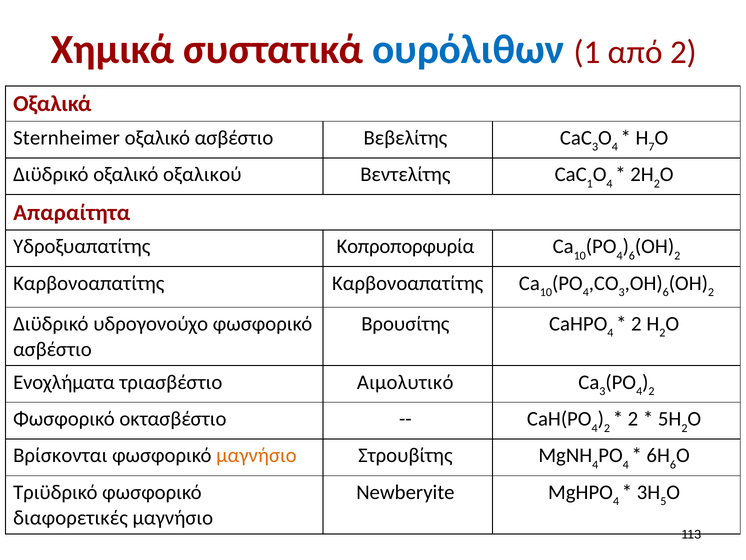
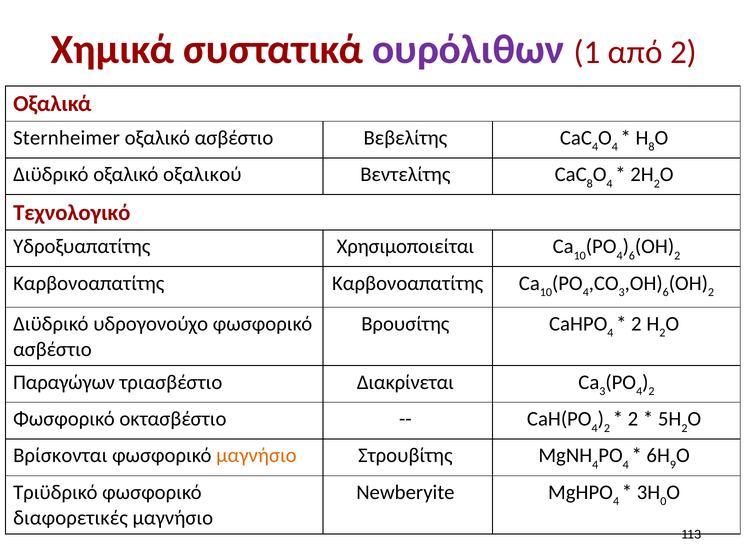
ουρόλιθων colour: blue -> purple
3 at (595, 147): 3 -> 4
7 at (652, 147): 7 -> 8
1 at (590, 184): 1 -> 8
Απαραίτητα: Απαραίτητα -> Τεχνολογικό
Κοπροπορφυρία: Κοπροπορφυρία -> Χρησιμοποιείται
Ενοχλήματα: Ενοχλήματα -> Παραγώγων
Αιμολυτικό: Αιμολυτικό -> Διακρίνεται
6 at (673, 464): 6 -> 9
5: 5 -> 0
